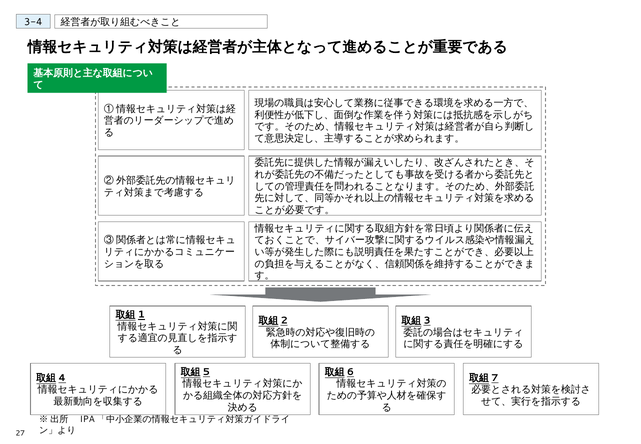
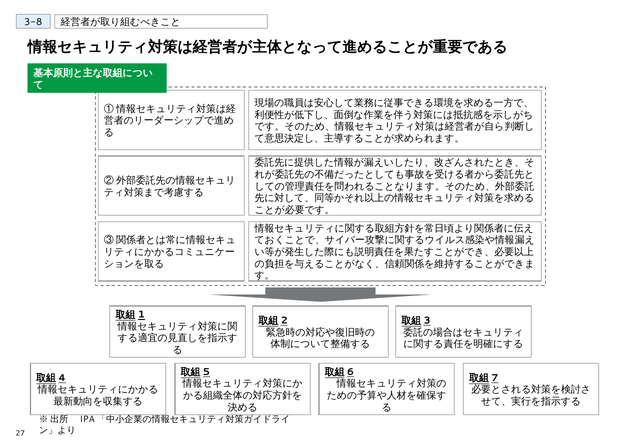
3-4: 3-4 -> 3-8
